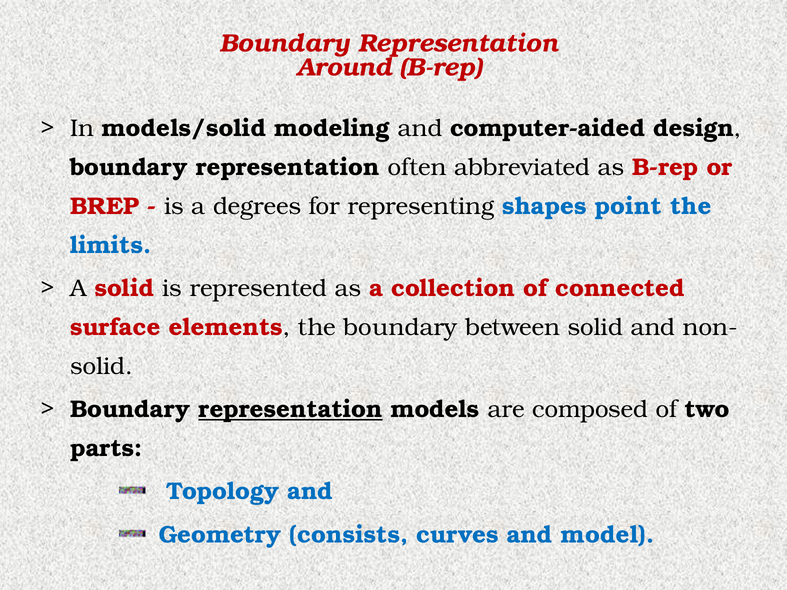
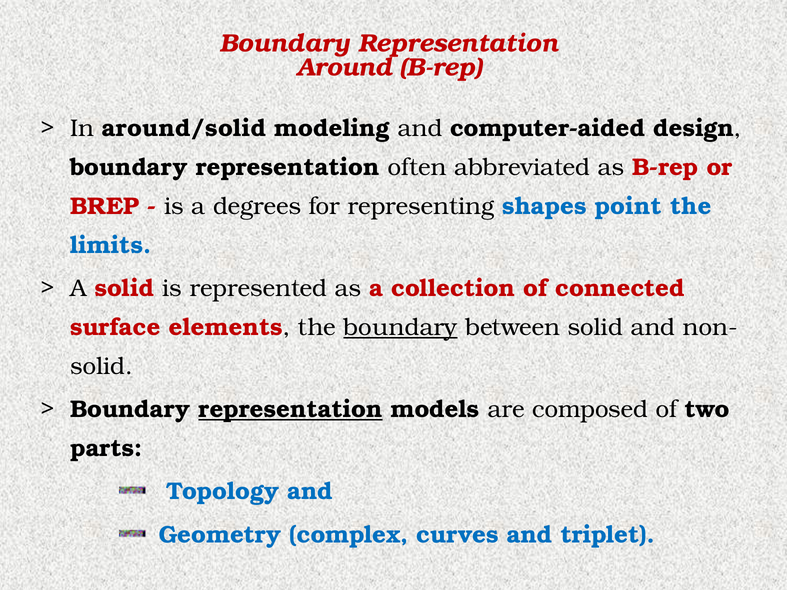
models/solid: models/solid -> around/solid
boundary at (400, 327) underline: none -> present
consists: consists -> complex
model: model -> triplet
